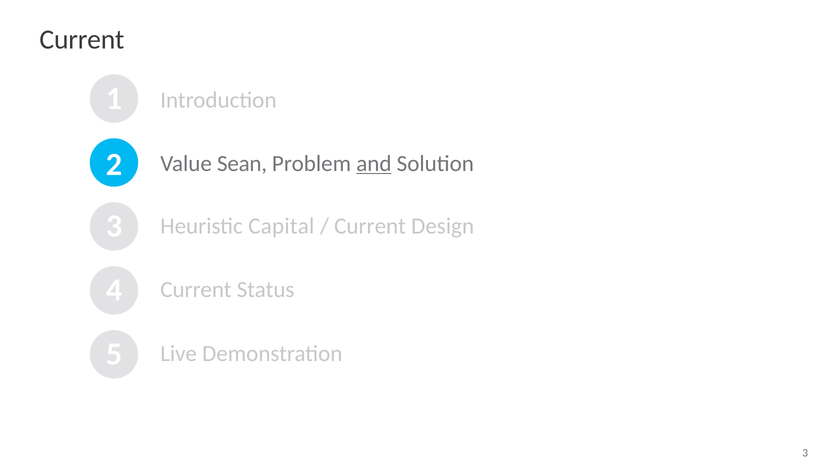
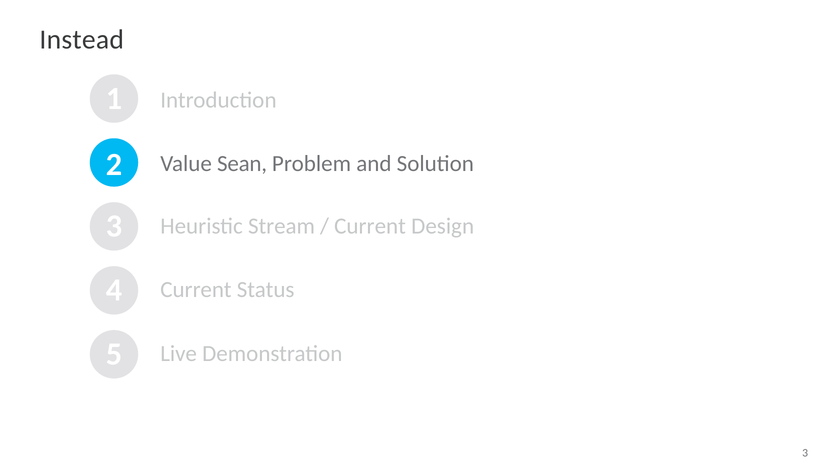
Current at (82, 40): Current -> Instead
and underline: present -> none
Capital: Capital -> Stream
